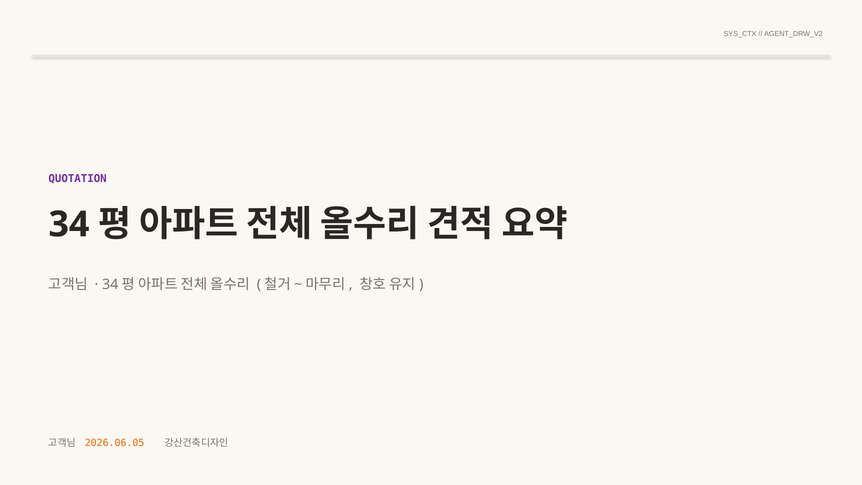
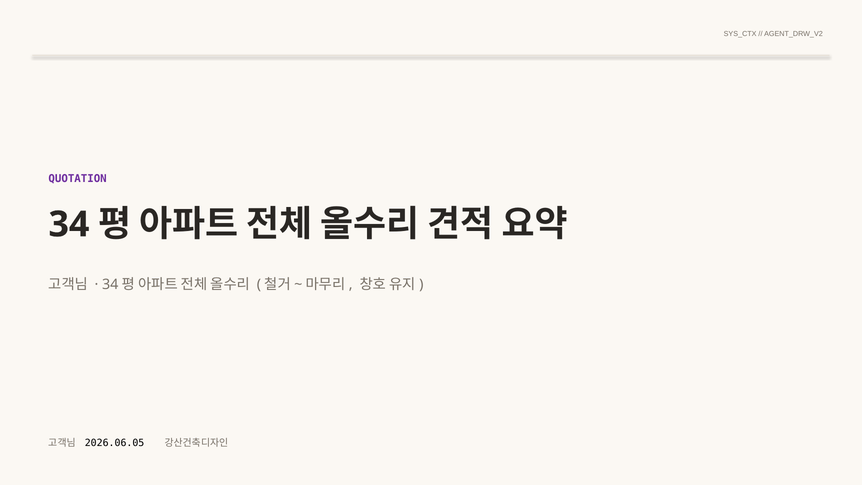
2026.06.05 colour: orange -> black
